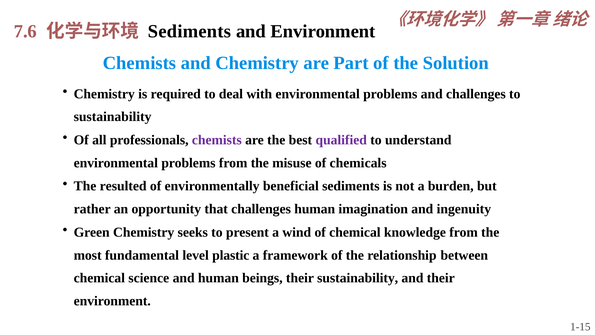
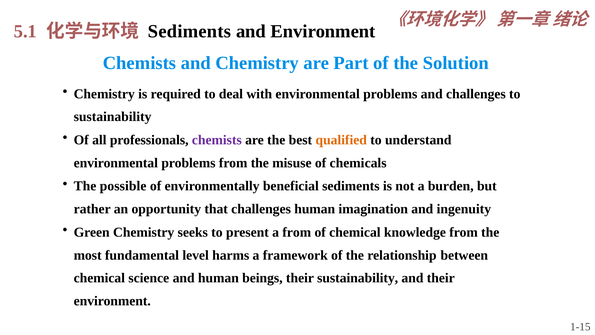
7.6: 7.6 -> 5.1
qualified colour: purple -> orange
resulted: resulted -> possible
a wind: wind -> from
plastic: plastic -> harms
